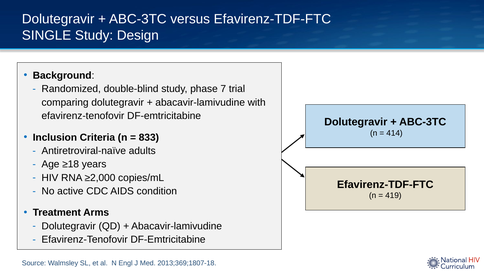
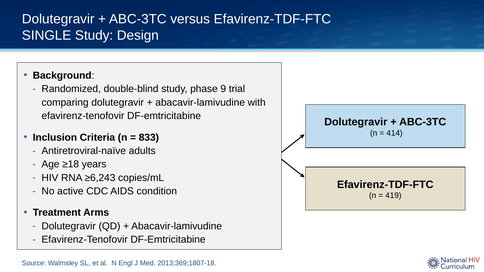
7: 7 -> 9
≥2,000: ≥2,000 -> ≥6,243
